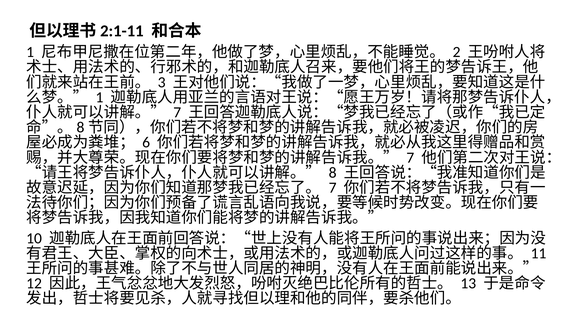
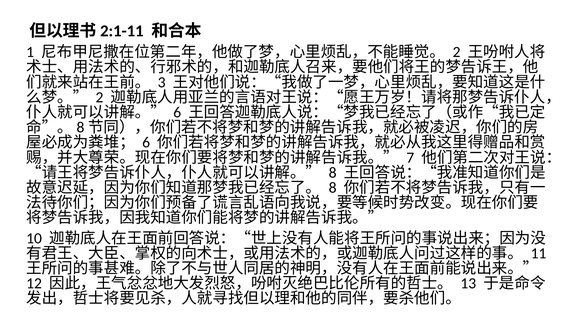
1 at (99, 97): 1 -> 2
7 at (177, 113): 7 -> 6
7 at (333, 188): 7 -> 8
